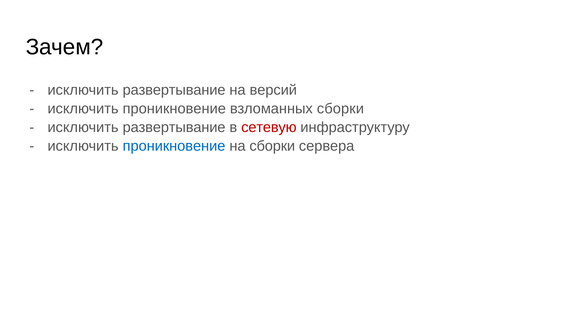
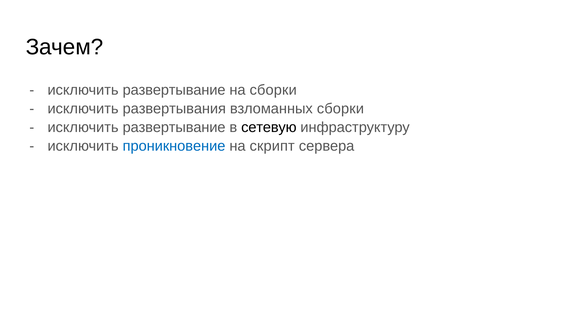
на версий: версий -> сборки
проникновение at (174, 109): проникновение -> развертывания
сетевую colour: red -> black
на сборки: сборки -> скрипт
